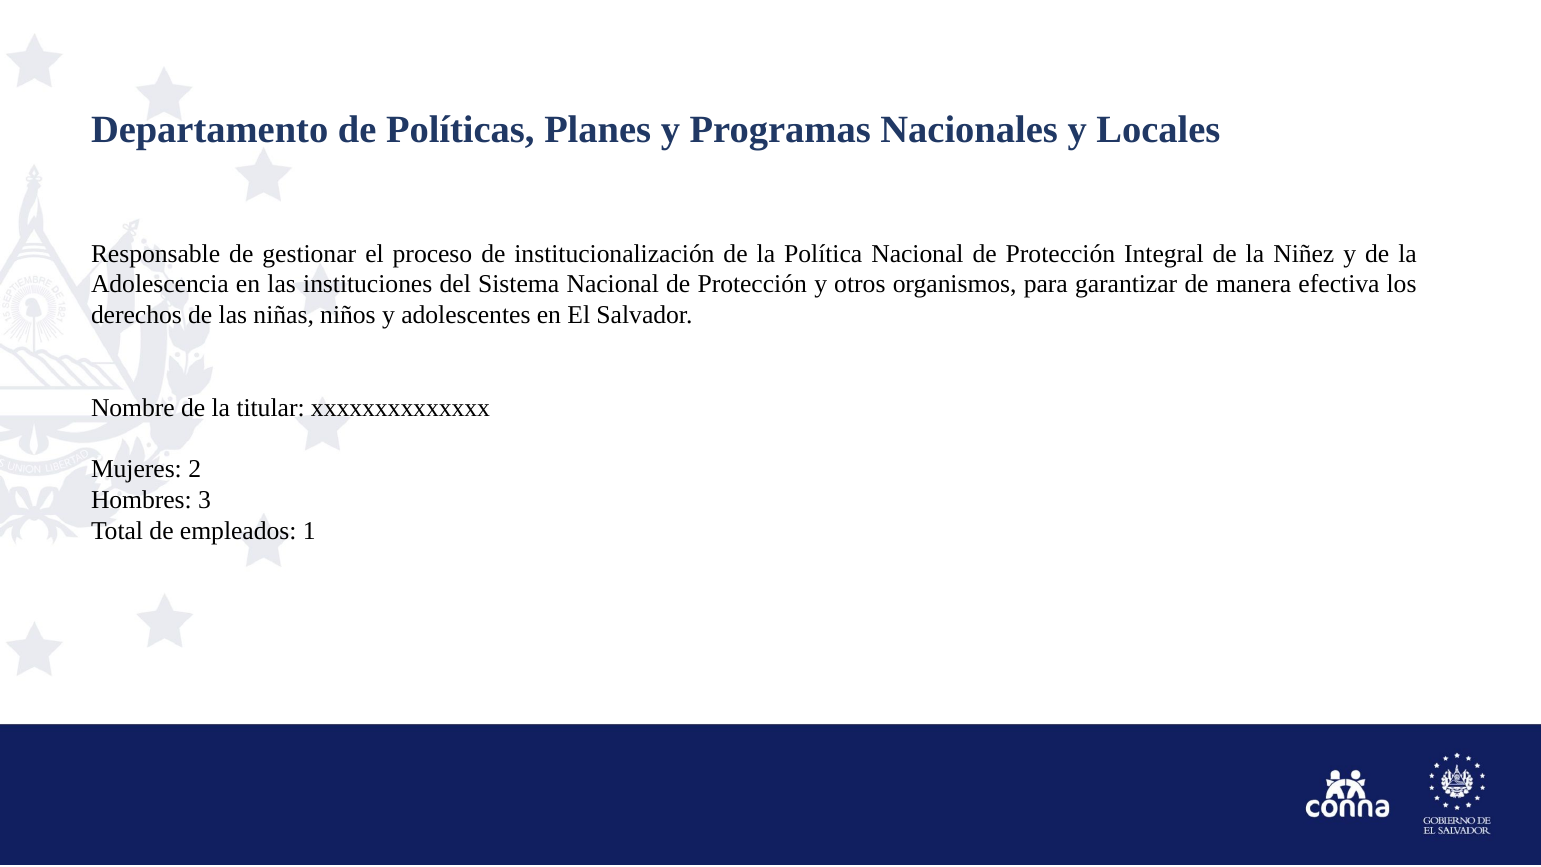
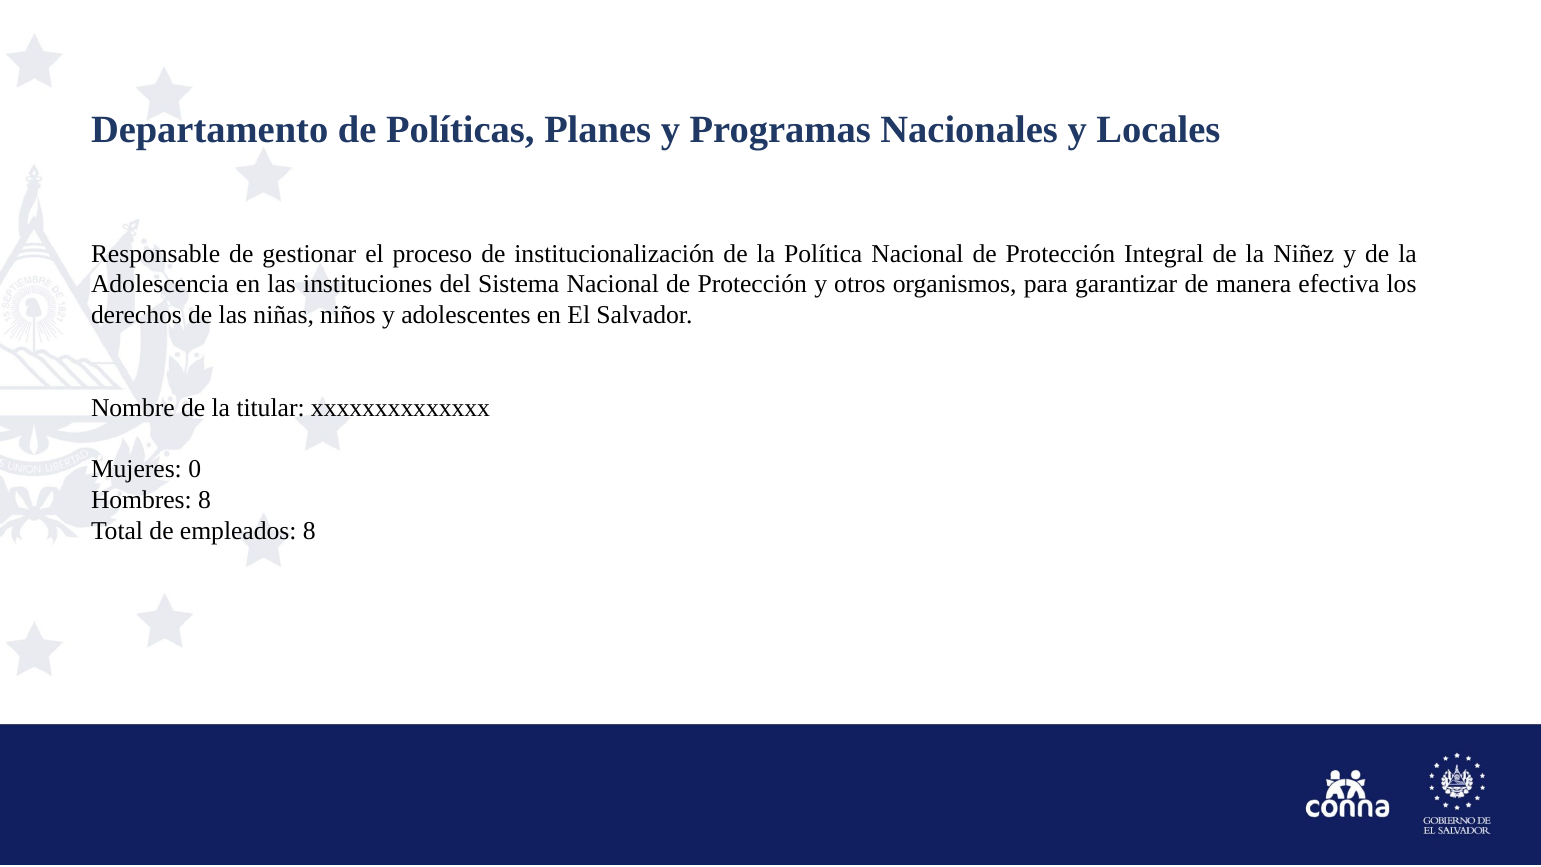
2: 2 -> 0
Hombres 3: 3 -> 8
empleados 1: 1 -> 8
